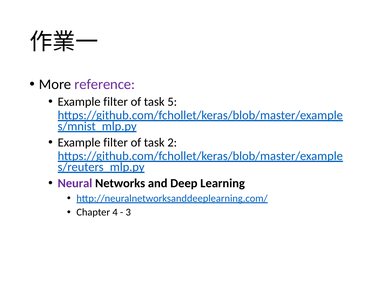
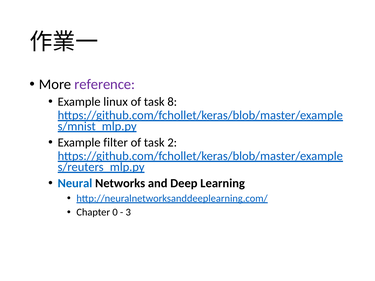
filter at (116, 102): filter -> linux
5: 5 -> 8
Neural colour: purple -> blue
4: 4 -> 0
